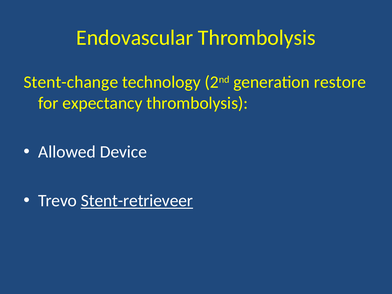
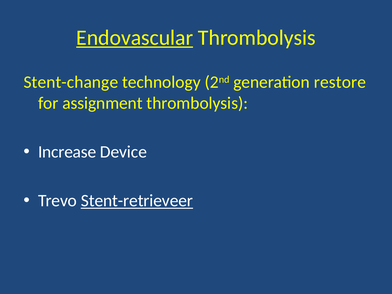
Endovascular underline: none -> present
expectancy: expectancy -> assignment
Allowed: Allowed -> Increase
